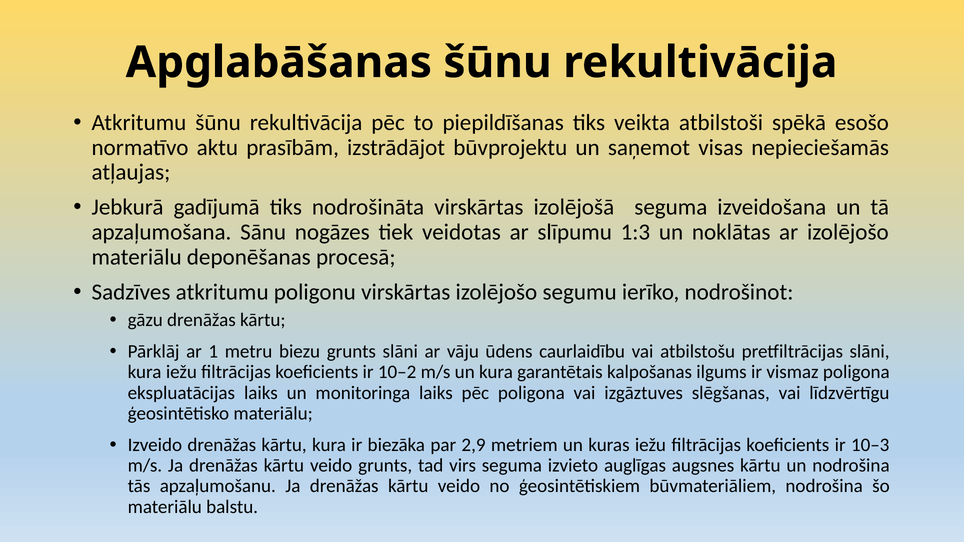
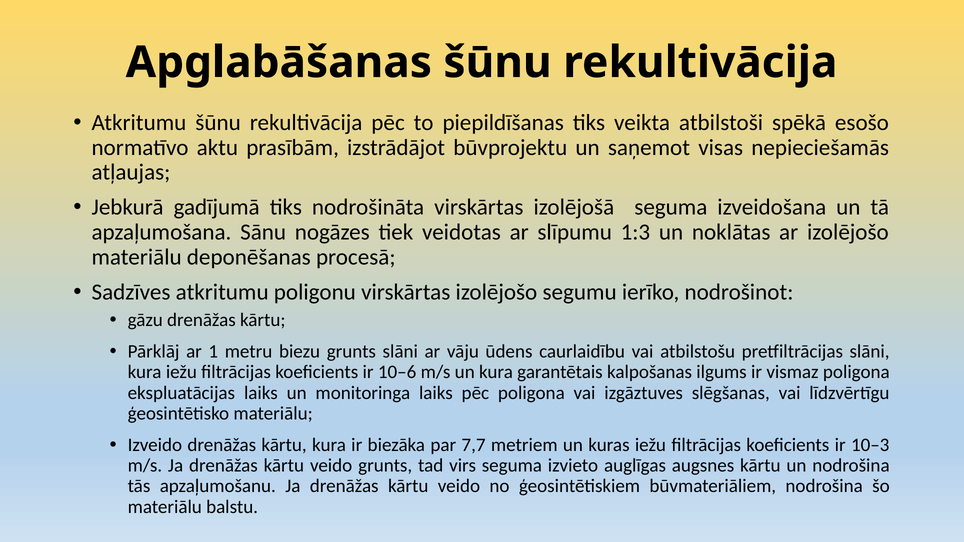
10–2: 10–2 -> 10–6
2,9: 2,9 -> 7,7
